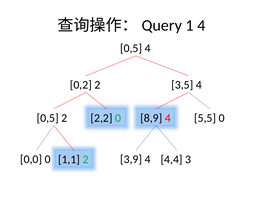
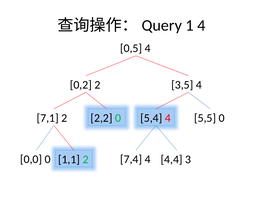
0,5 at (48, 118): 0,5 -> 7,1
8,9: 8,9 -> 5,4
3,9: 3,9 -> 7,4
